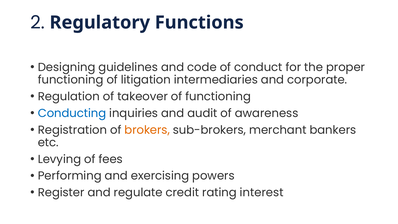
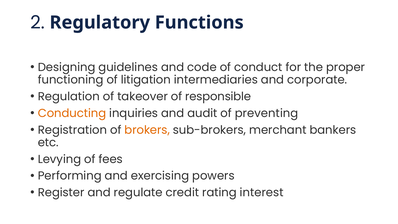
of functioning: functioning -> responsible
Conducting colour: blue -> orange
awareness: awareness -> preventing
